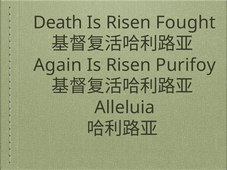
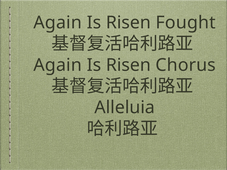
Death at (58, 23): Death -> Again
Purifoy: Purifoy -> Chorus
